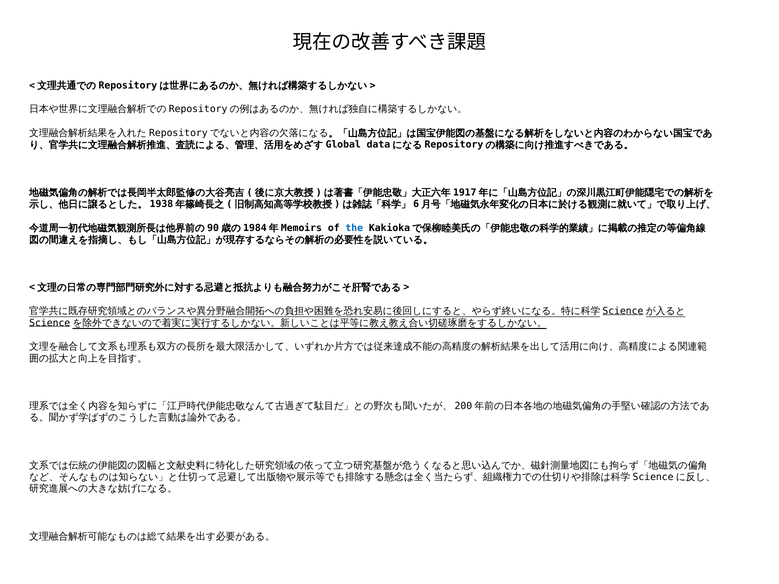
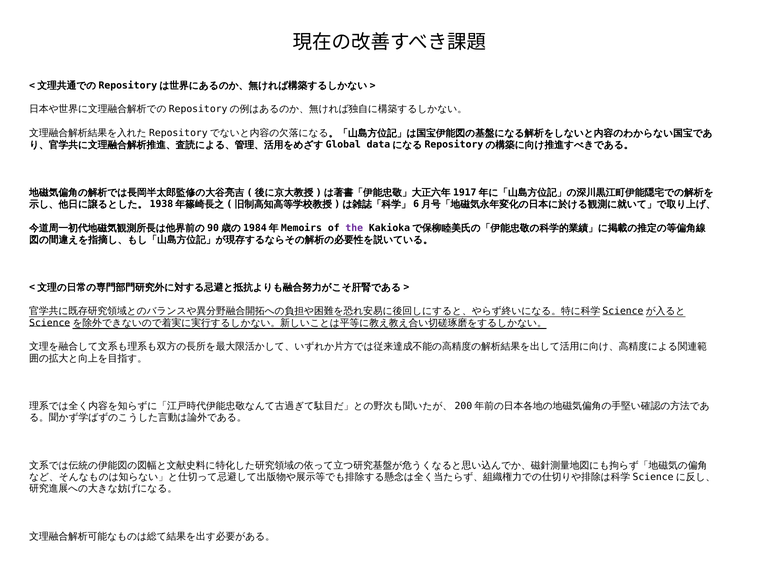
the colour: blue -> purple
